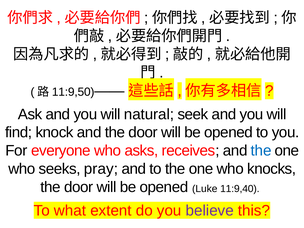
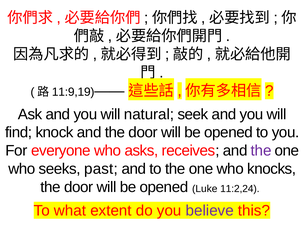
11:9,50: 11:9,50 -> 11:9,19
the at (261, 151) colour: blue -> purple
pray: pray -> past
11:9,40: 11:9,40 -> 11:2,24
